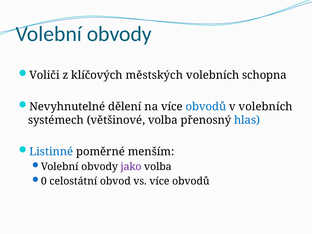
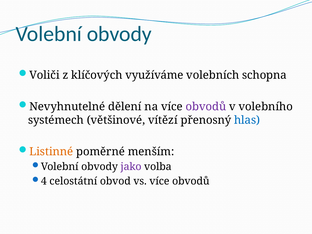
městských: městských -> využíváme
obvodů at (206, 107) colour: blue -> purple
v volebních: volebních -> volebního
většinové volba: volba -> vítězí
Listinné colour: blue -> orange
0: 0 -> 4
